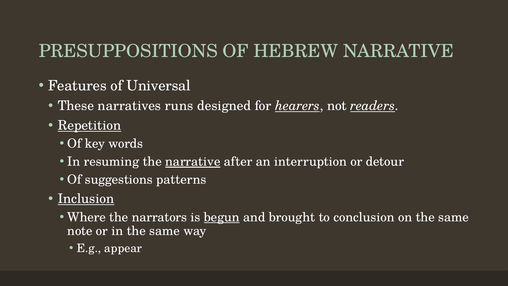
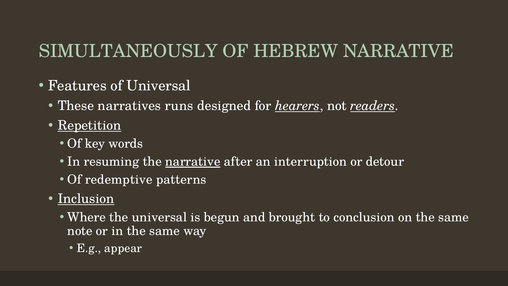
PRESUPPOSITIONS: PRESUPPOSITIONS -> SIMULTANEOUSLY
suggestions: suggestions -> redemptive
the narrators: narrators -> universal
begun underline: present -> none
